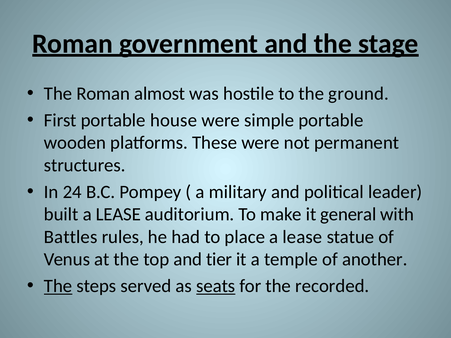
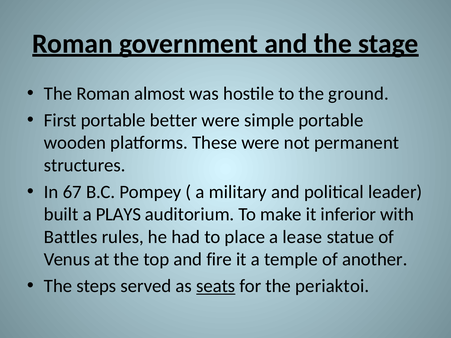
house: house -> better
24: 24 -> 67
built a LEASE: LEASE -> PLAYS
general: general -> inferior
tier: tier -> fire
The at (58, 286) underline: present -> none
recorded: recorded -> periaktoi
